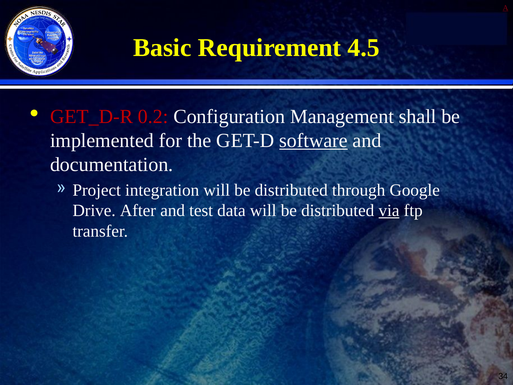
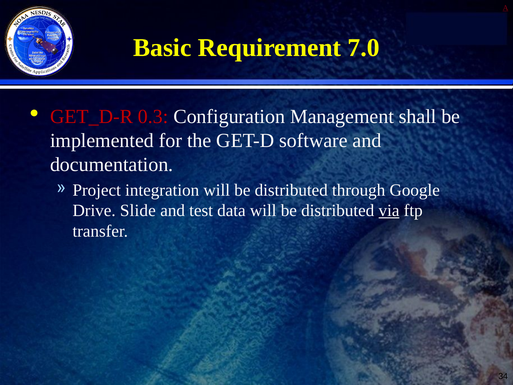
4.5: 4.5 -> 7.0
0.2: 0.2 -> 0.3
software underline: present -> none
After: After -> Slide
